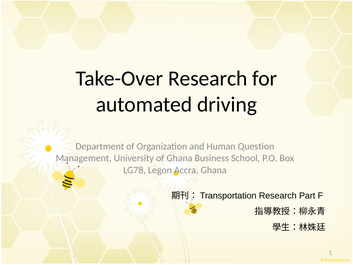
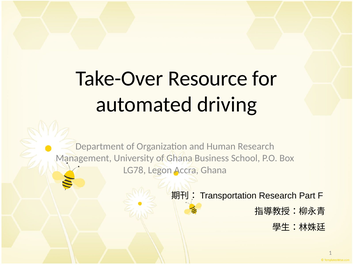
Take-Over Research: Research -> Resource
Human Question: Question -> Research
